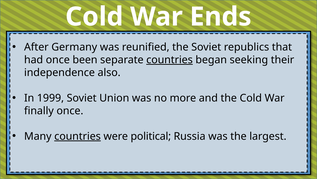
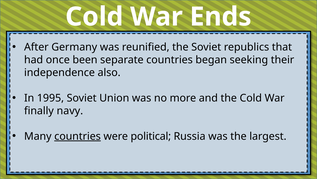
countries at (170, 60) underline: present -> none
1999: 1999 -> 1995
finally once: once -> navy
